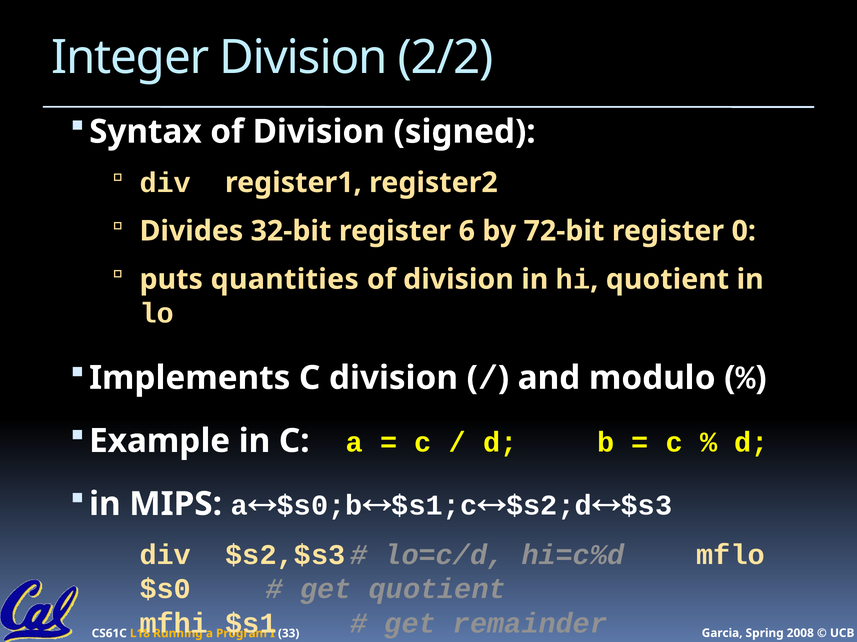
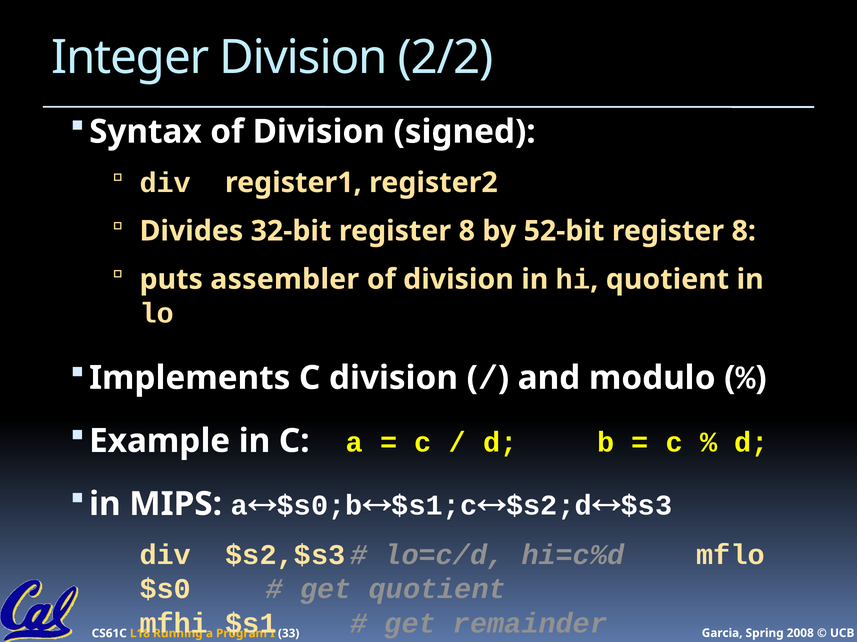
32-bit register 6: 6 -> 8
72-bit: 72-bit -> 52-bit
0 at (744, 231): 0 -> 8
quantities: quantities -> assembler
